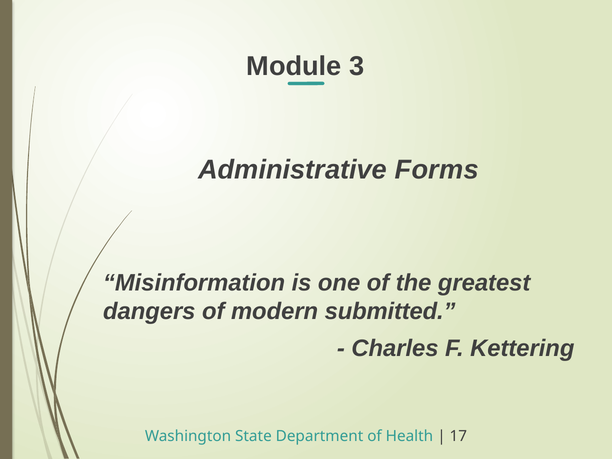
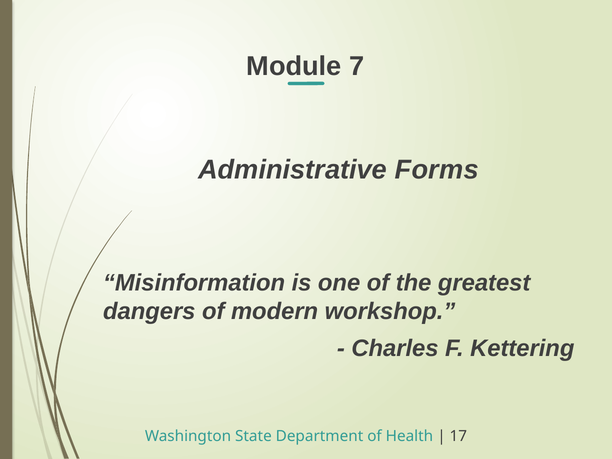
3: 3 -> 7
submitted: submitted -> workshop
